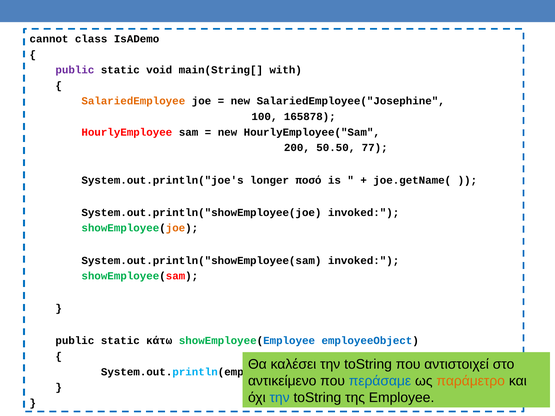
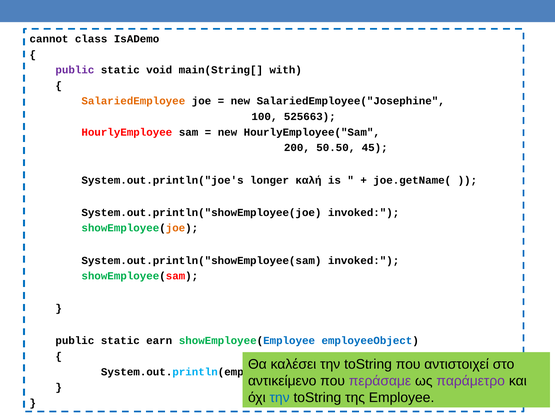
165878: 165878 -> 525663
77: 77 -> 45
ποσό: ποσό -> καλή
κάτω: κάτω -> earn
περάσαμε colour: blue -> purple
παράμετρο colour: orange -> purple
